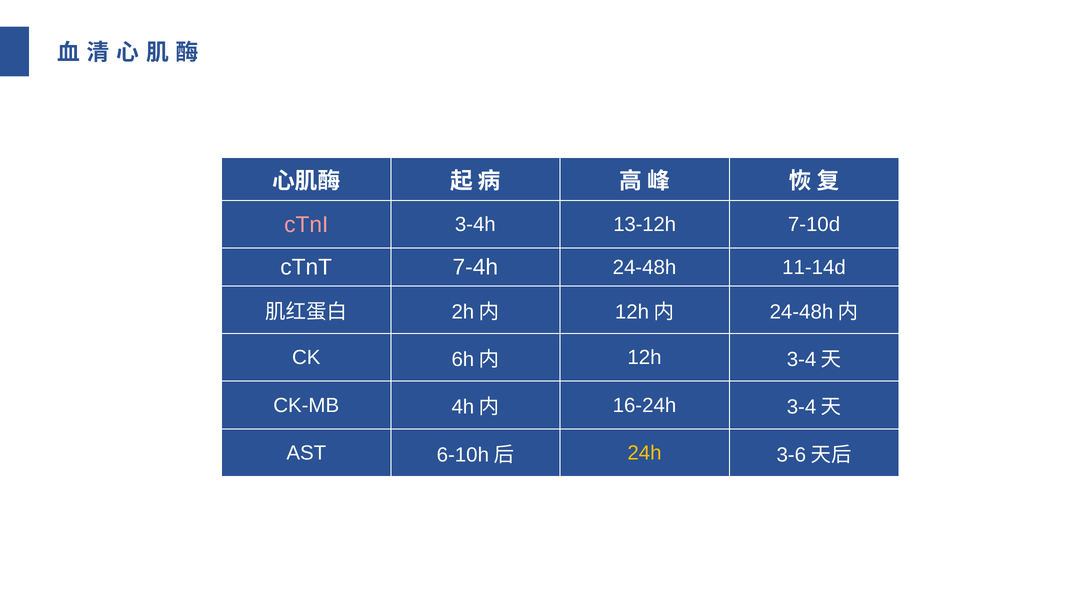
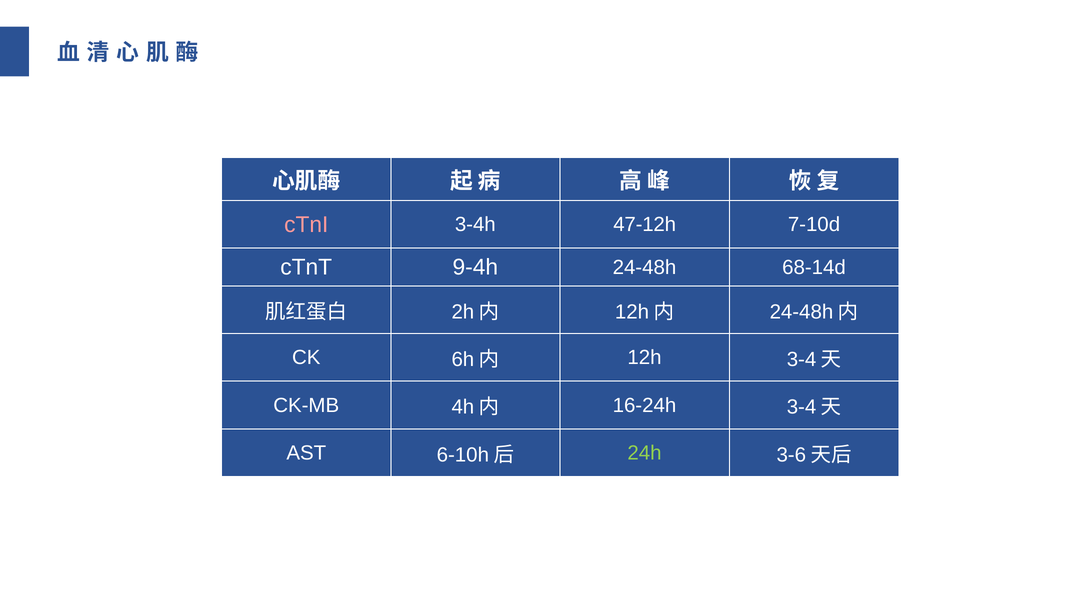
13-12h: 13-12h -> 47-12h
7-4h: 7-4h -> 9-4h
11-14d: 11-14d -> 68-14d
24h colour: yellow -> light green
